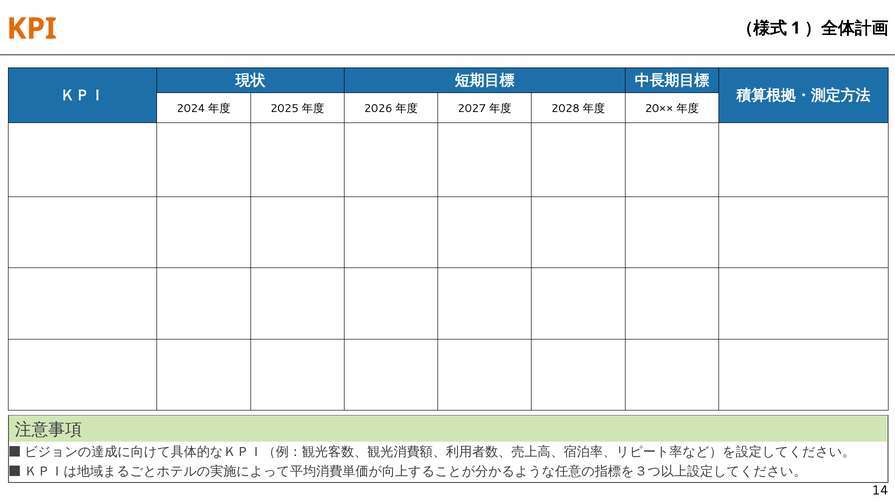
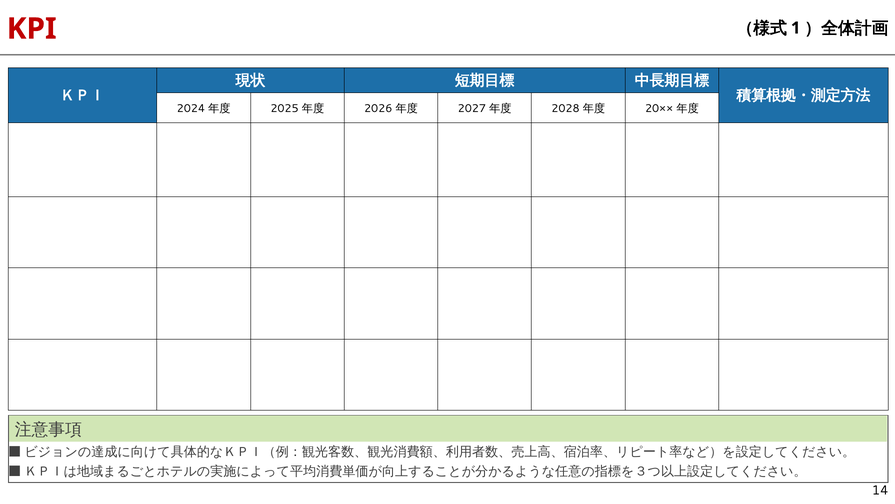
KPI colour: orange -> red
